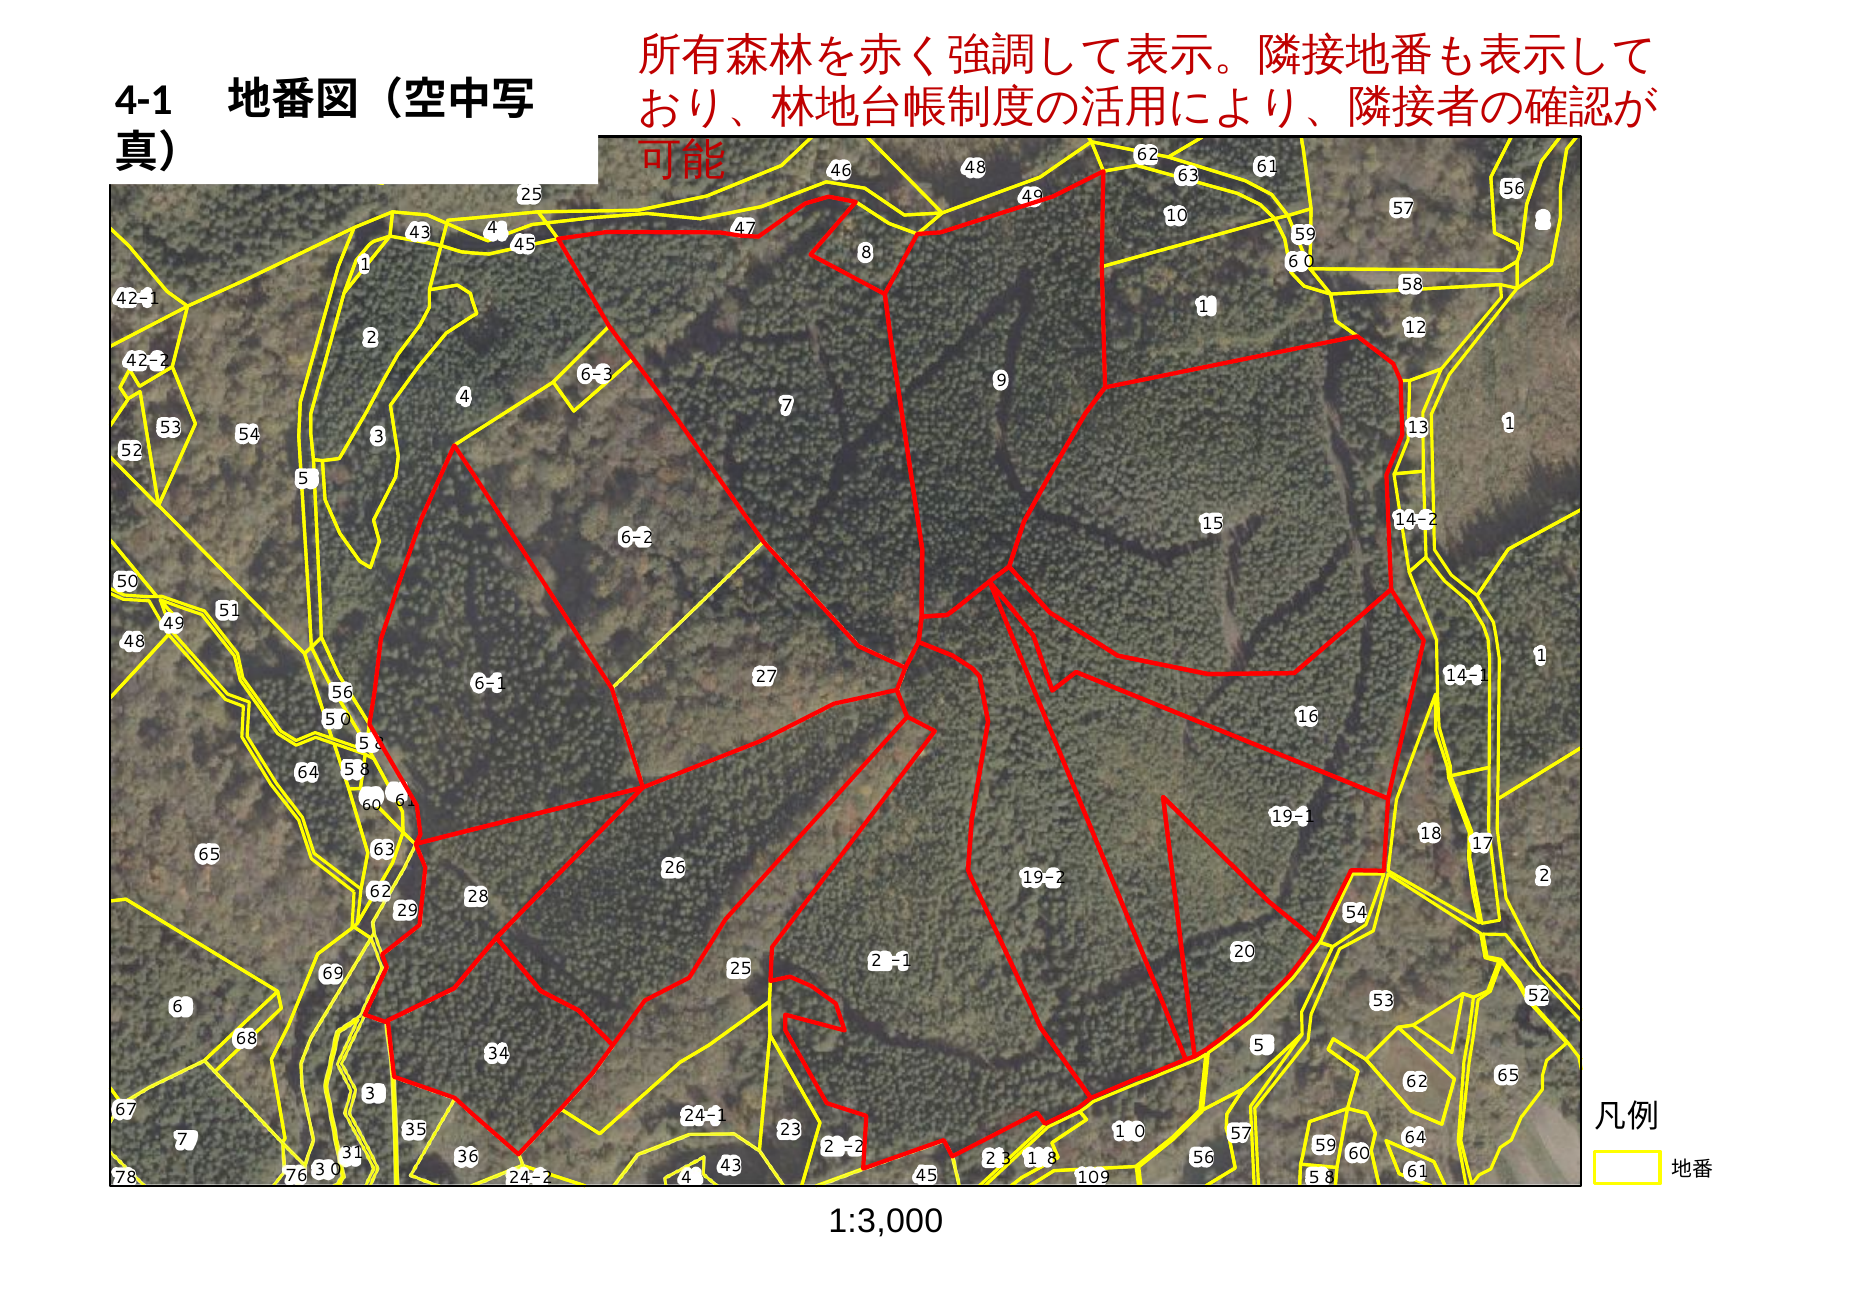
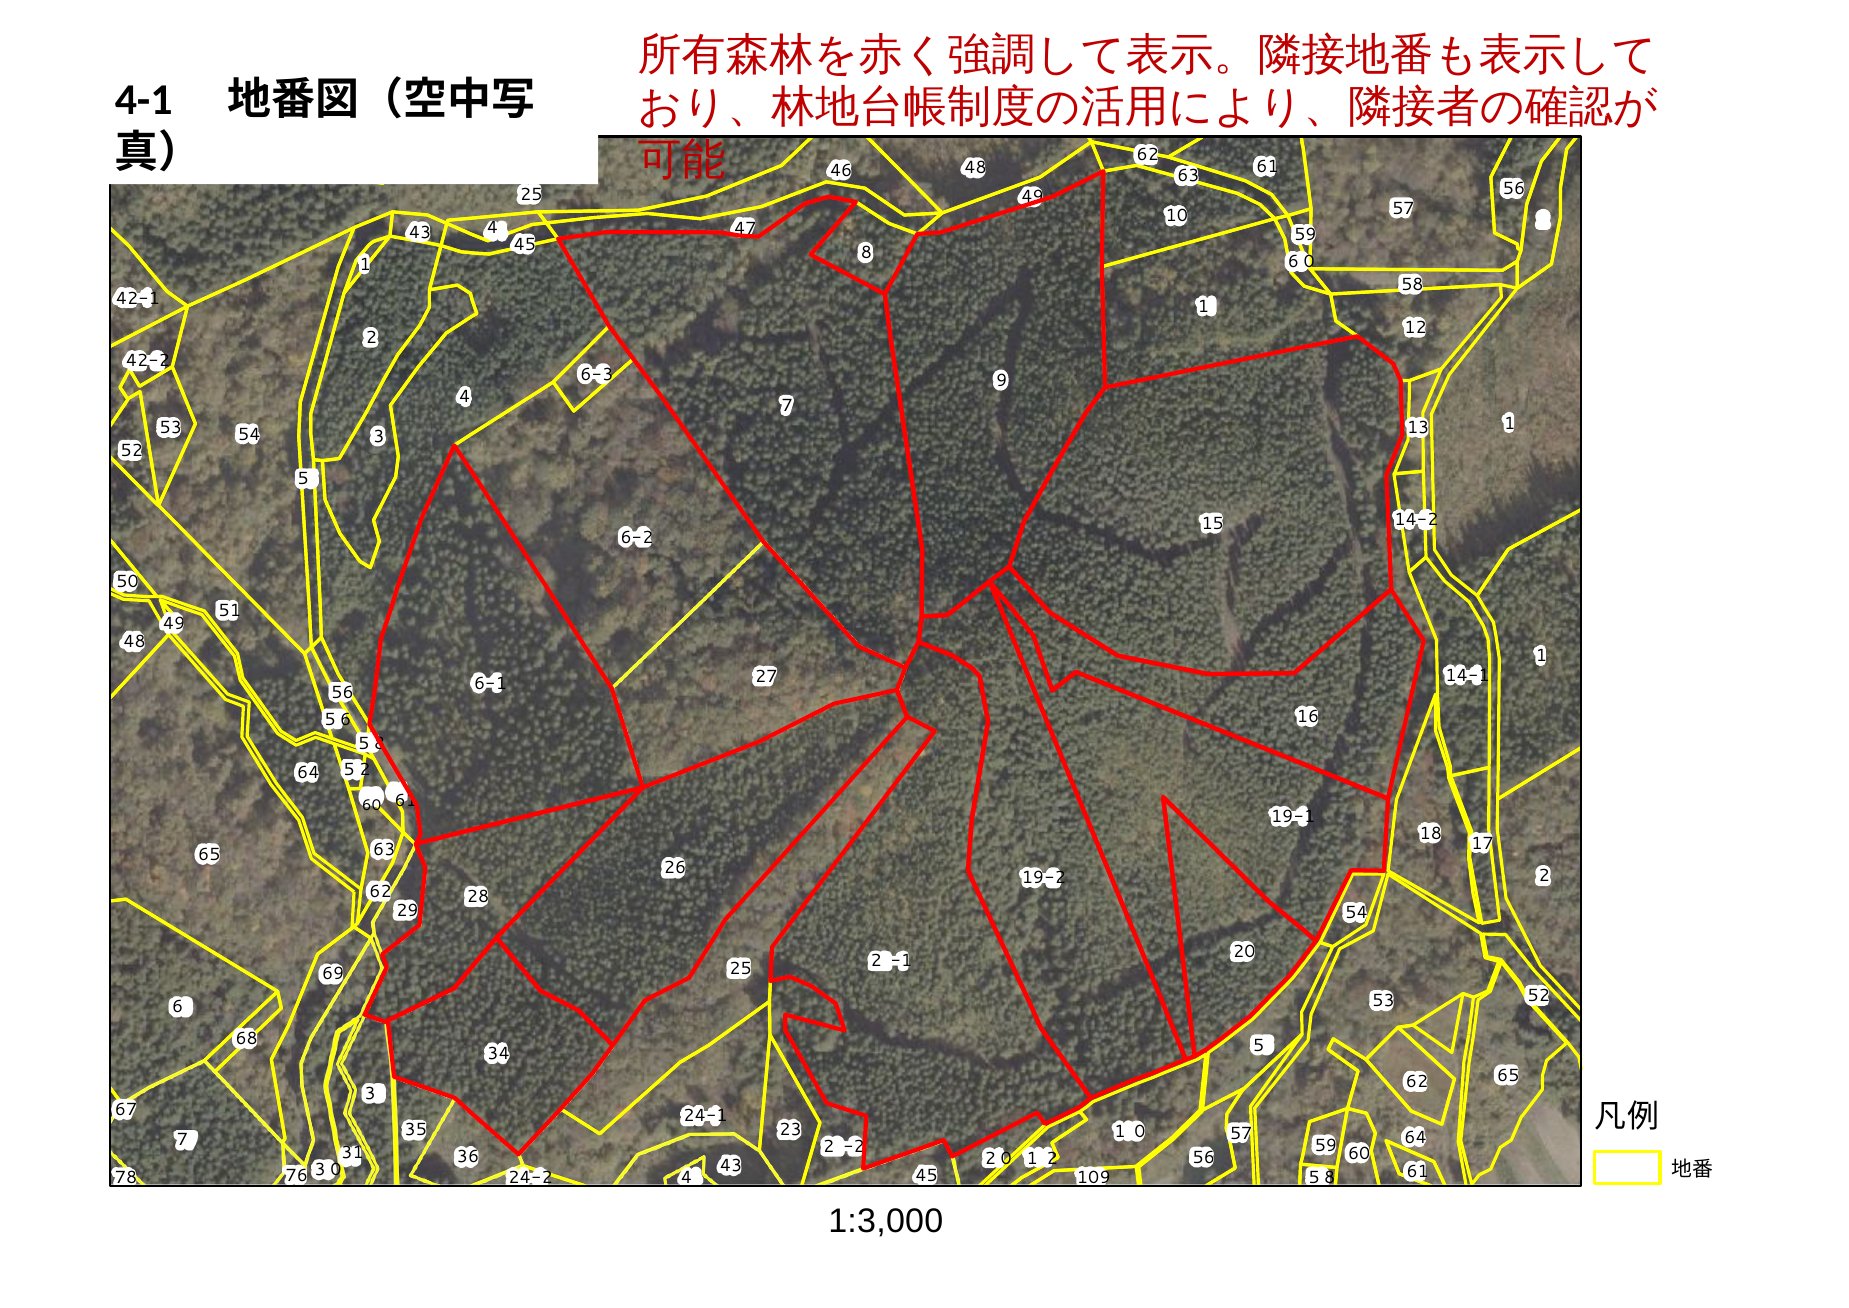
5 0: 0 -> 6
8 at (365, 770): 8 -> 2
2 3: 3 -> 0
1 8: 8 -> 2
